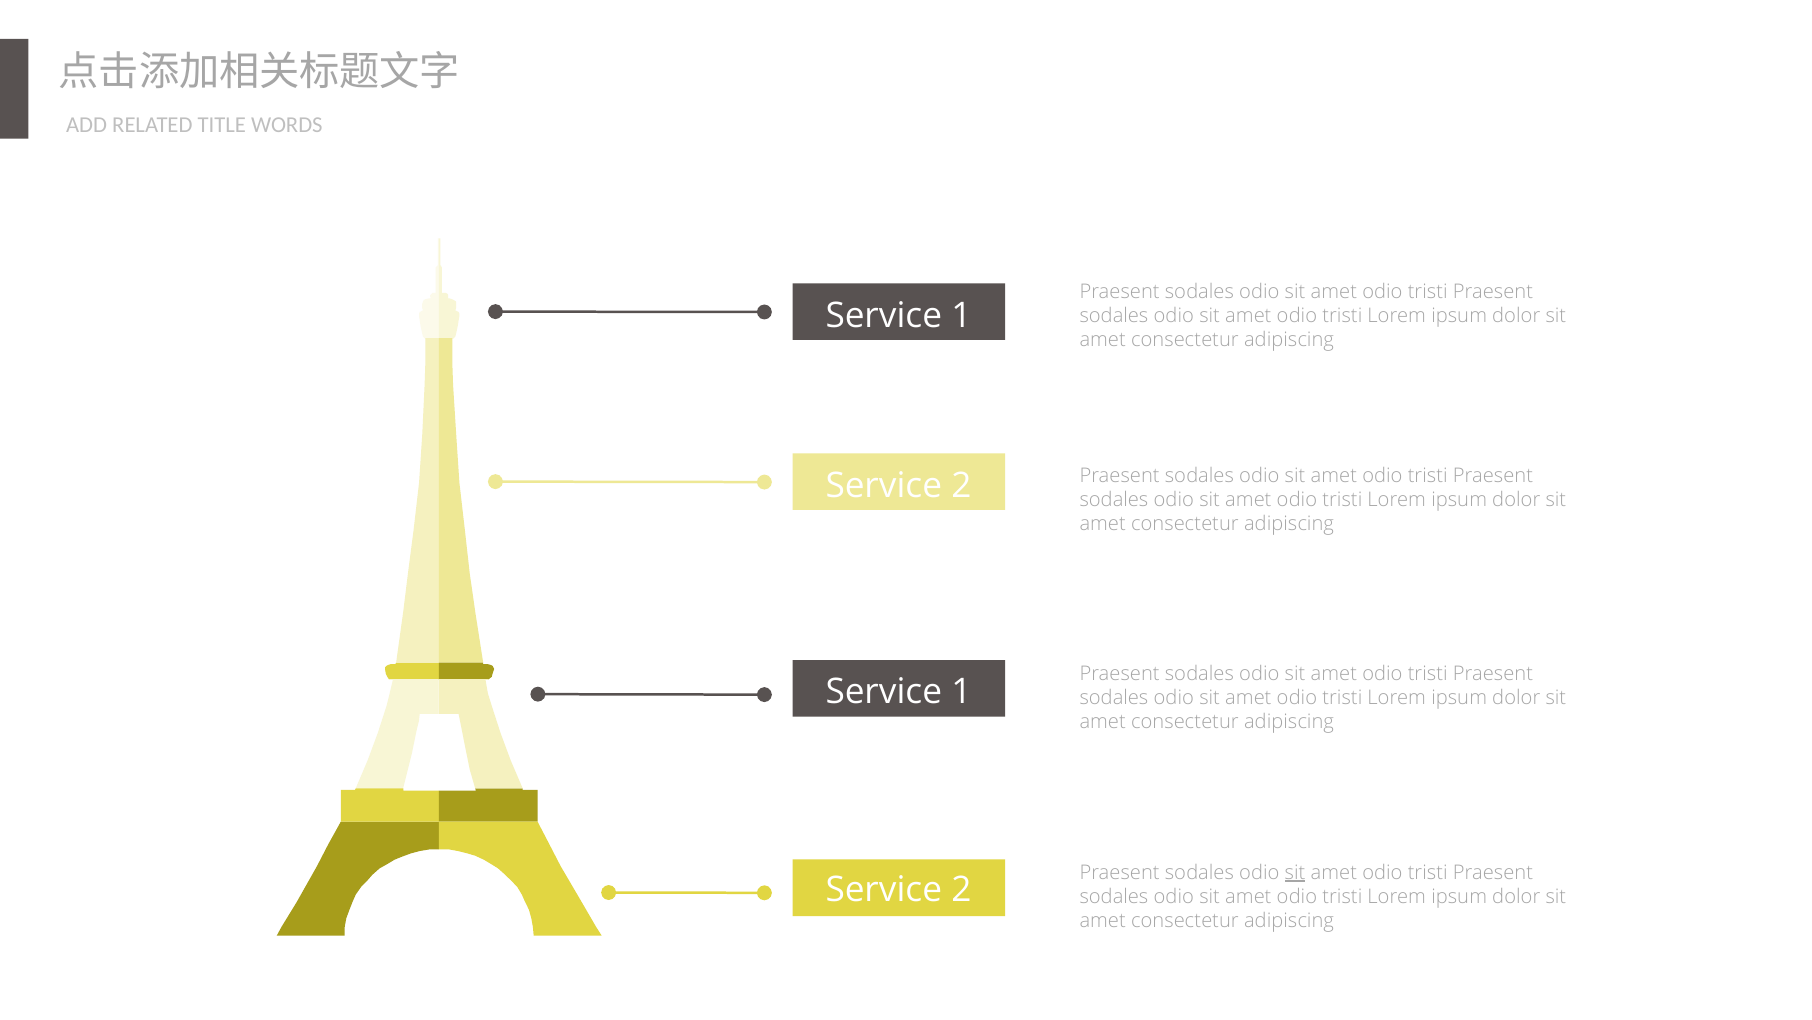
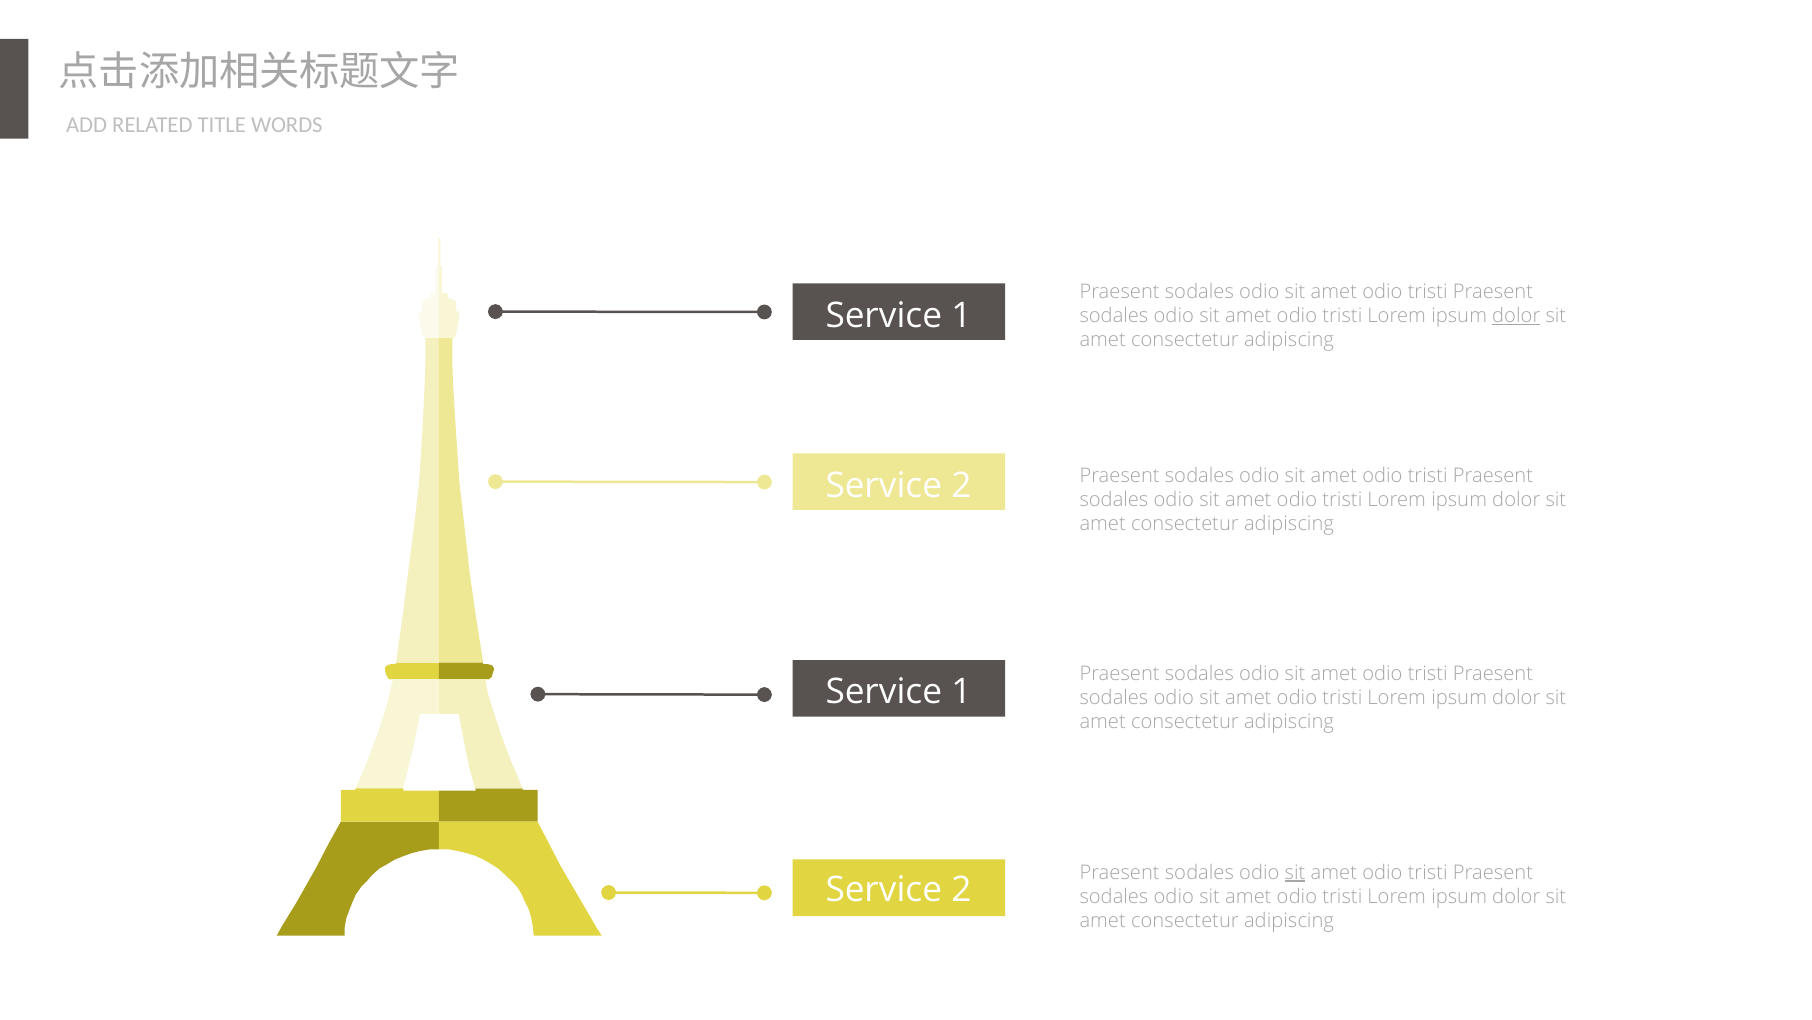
dolor at (1516, 315) underline: none -> present
